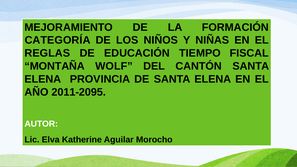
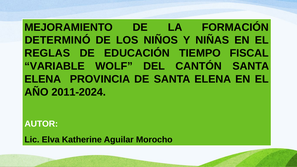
CATEGORÍA: CATEGORÍA -> DETERMINÓ
MONTAÑA: MONTAÑA -> VARIABLE
2011-2095: 2011-2095 -> 2011-2024
